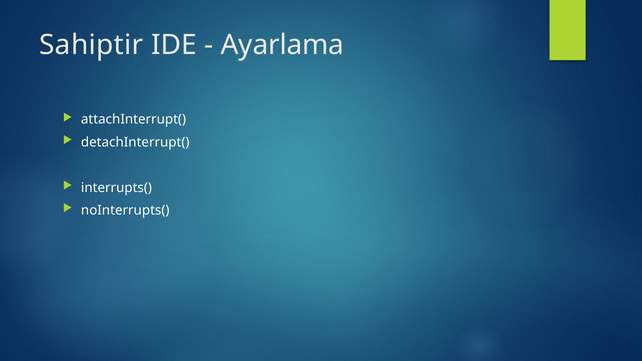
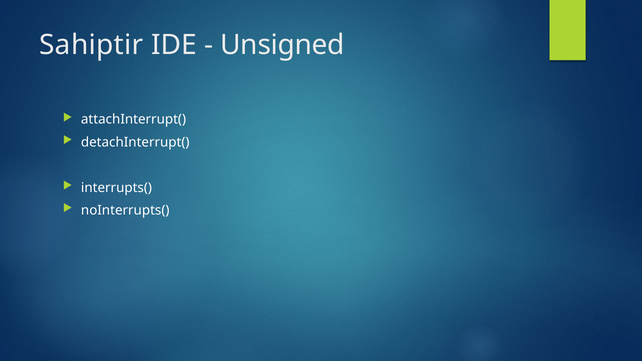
Ayarlama: Ayarlama -> Unsigned
